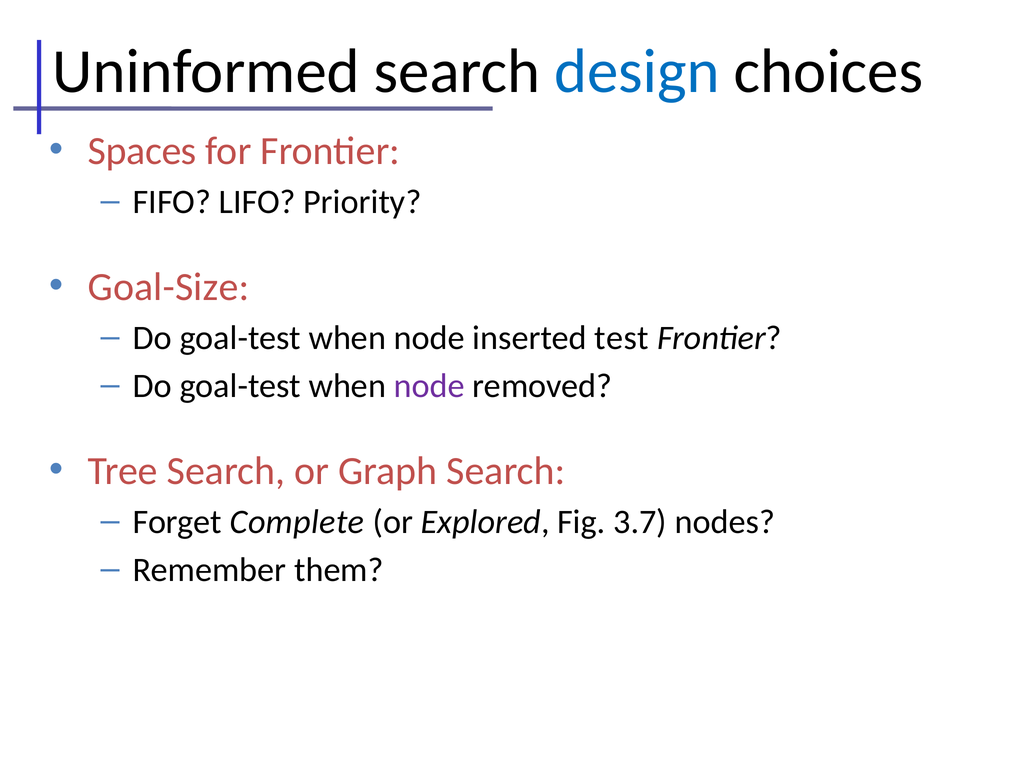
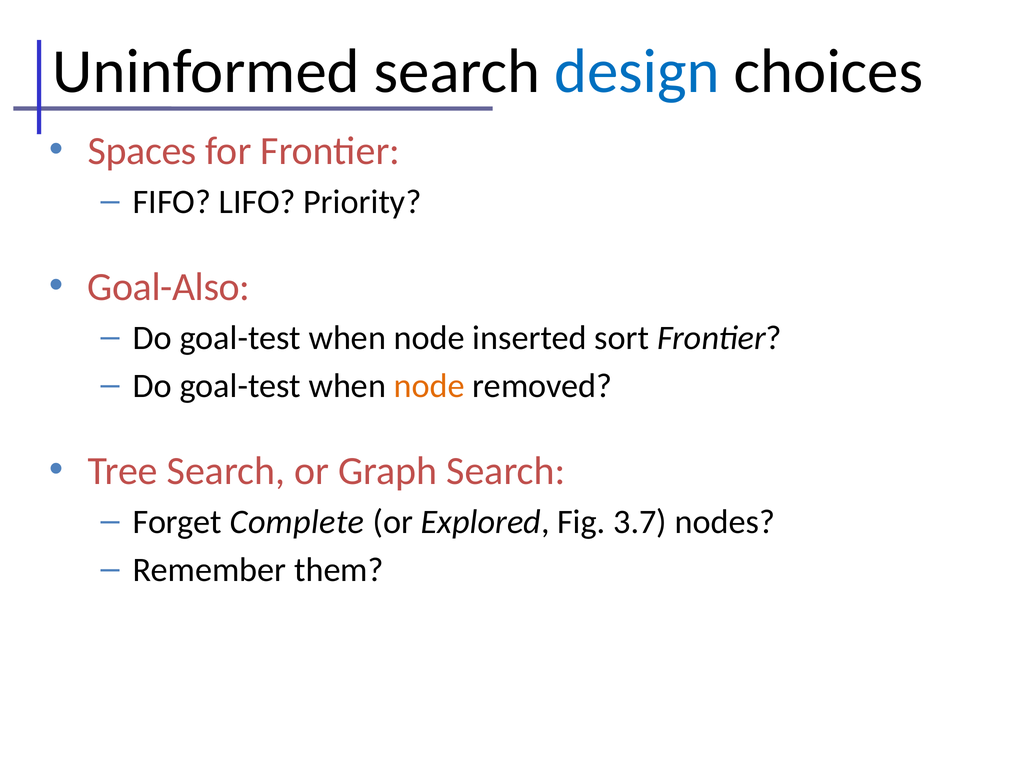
Goal-Size: Goal-Size -> Goal-Also
test: test -> sort
node at (429, 386) colour: purple -> orange
